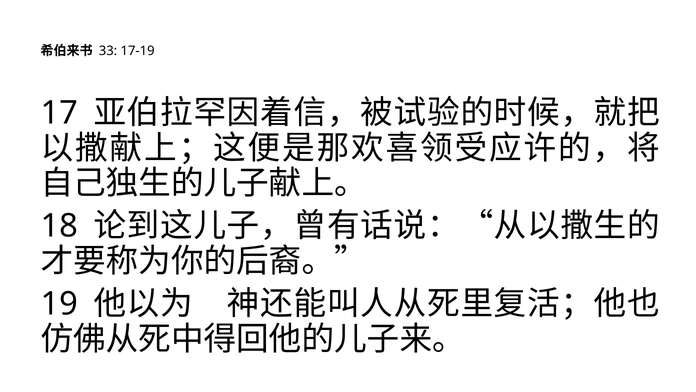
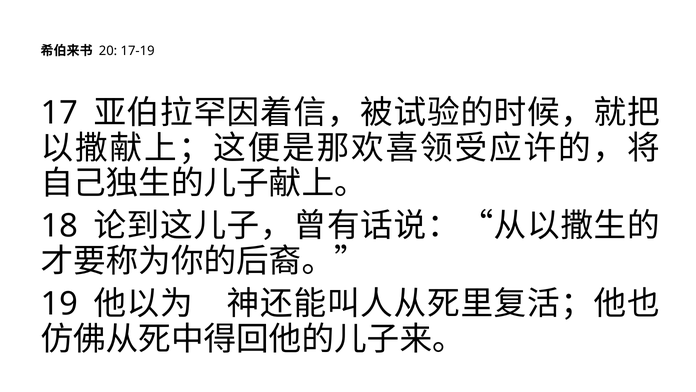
33: 33 -> 20
